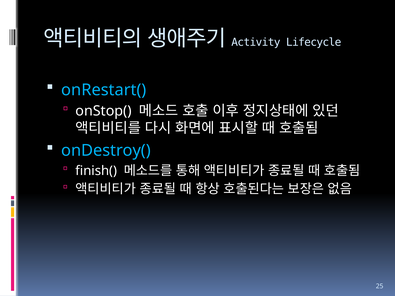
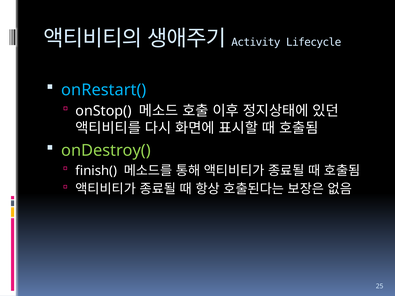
onDestroy( colour: light blue -> light green
